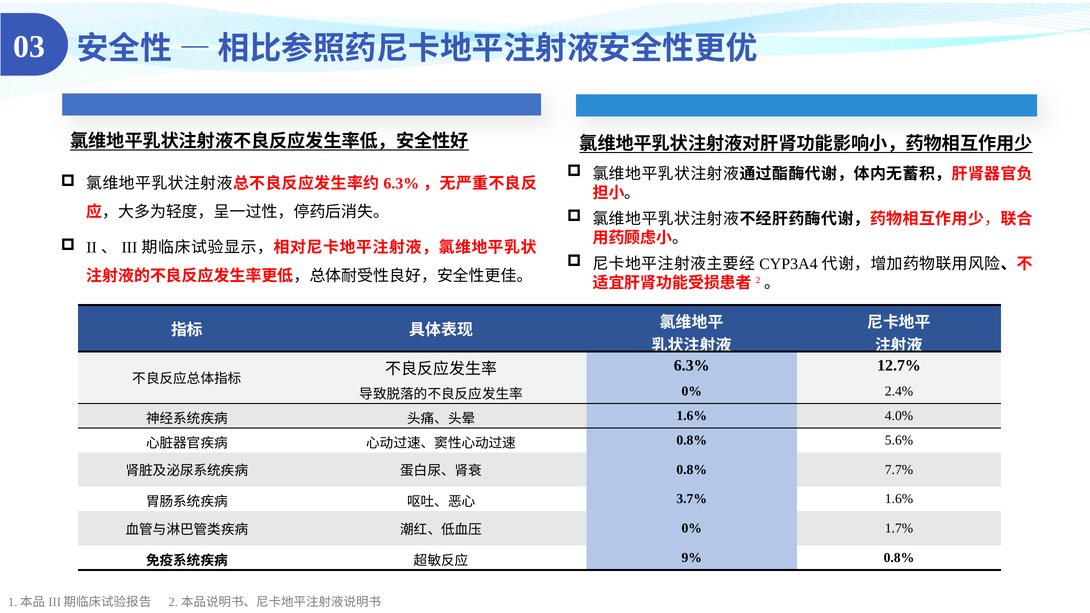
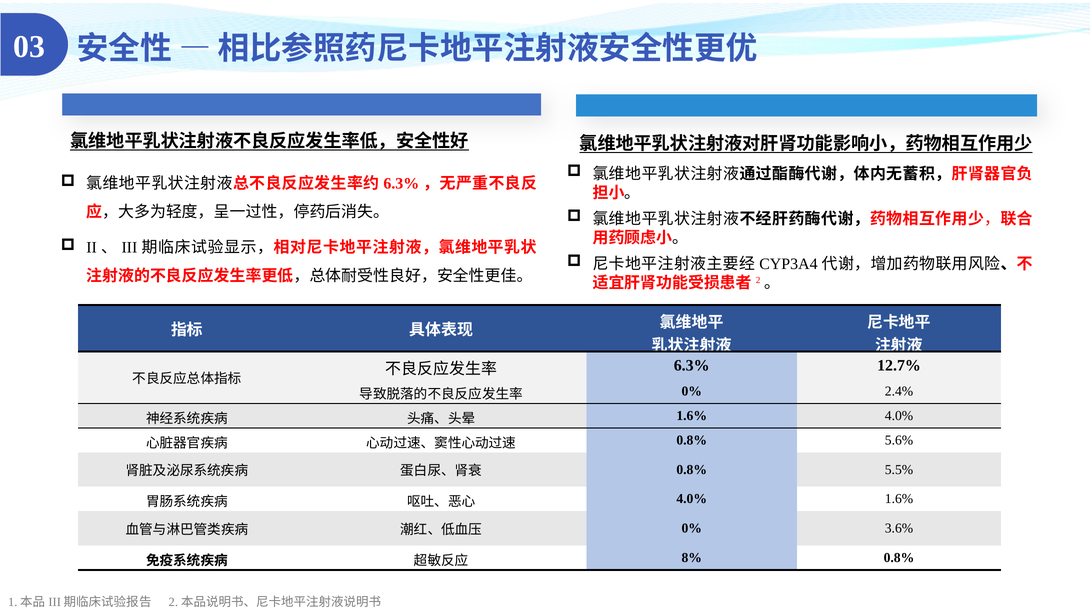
7.7%: 7.7% -> 5.5%
3.7% at (692, 499): 3.7% -> 4.0%
1.7%: 1.7% -> 3.6%
9%: 9% -> 8%
